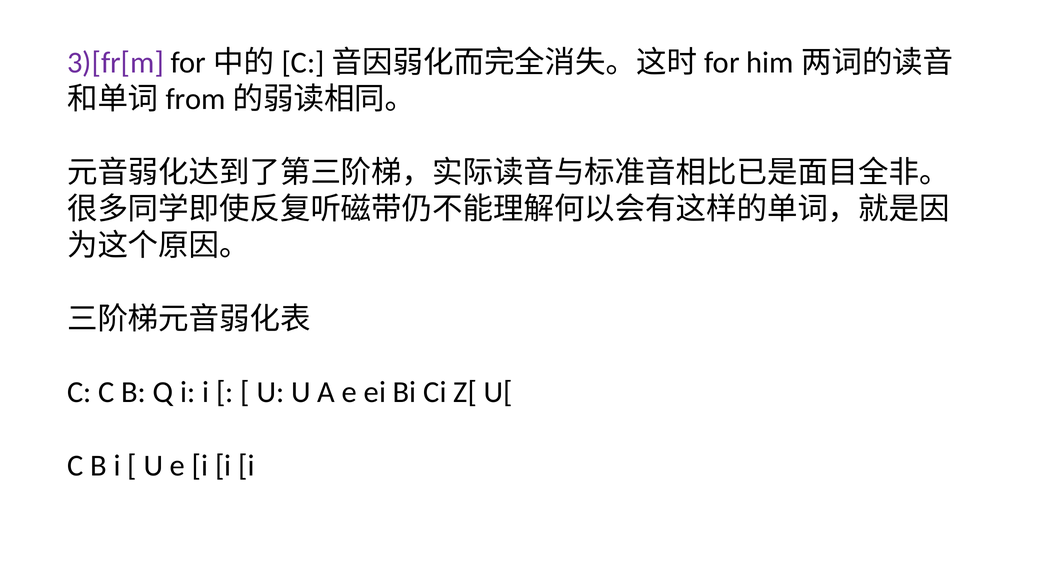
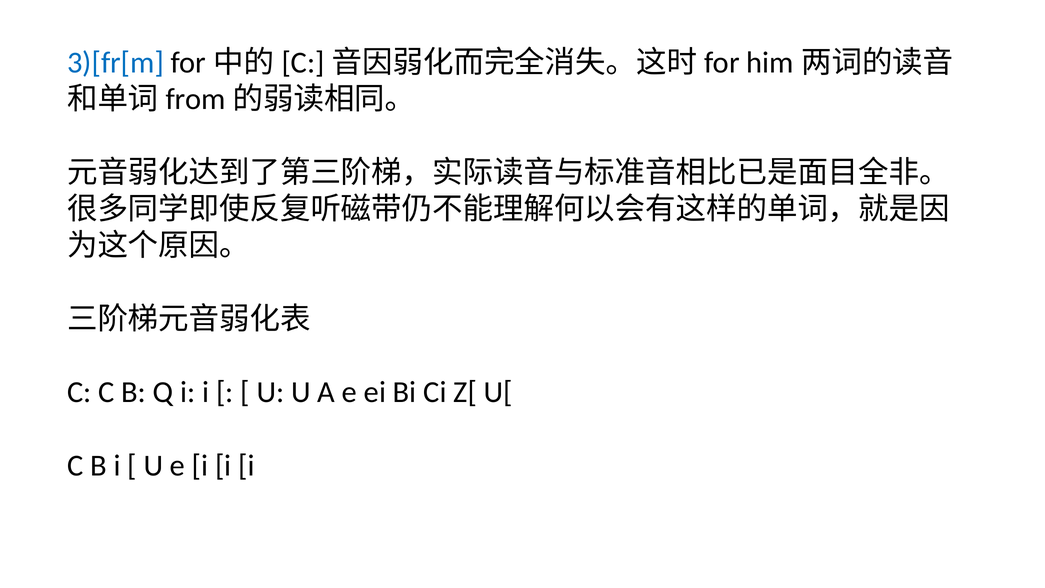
3)[fr[m colour: purple -> blue
